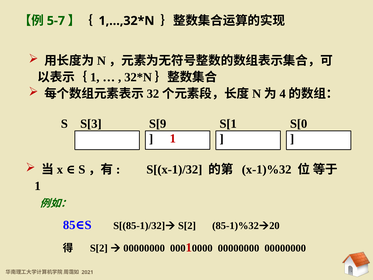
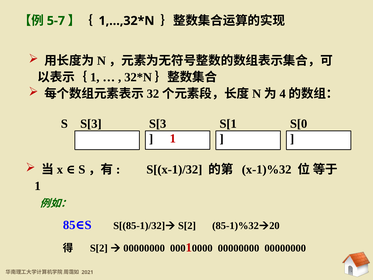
S[3 S[9: S[9 -> S[3
